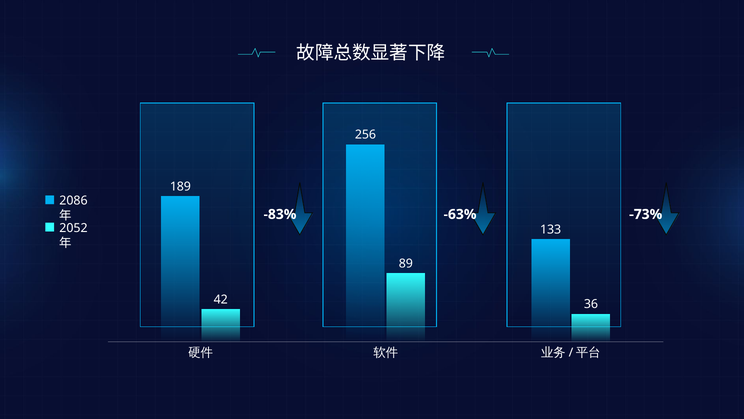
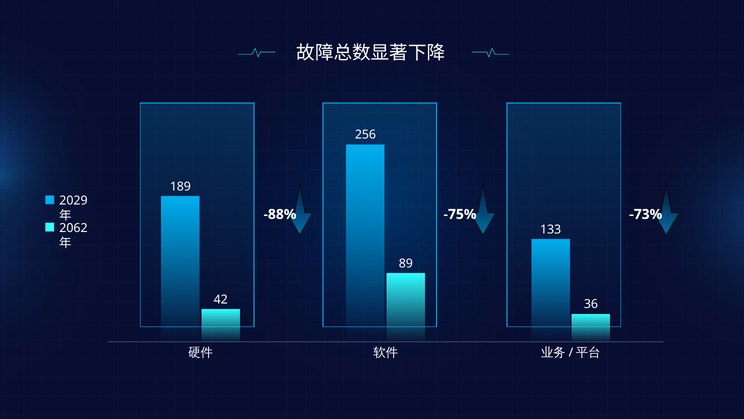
2086: 2086 -> 2029
-83%: -83% -> -88%
-63%: -63% -> -75%
2052: 2052 -> 2062
